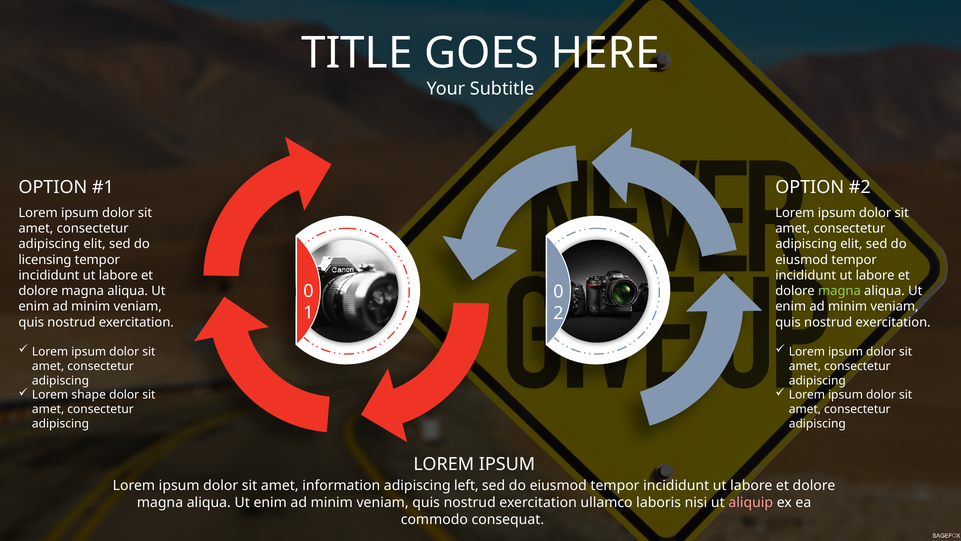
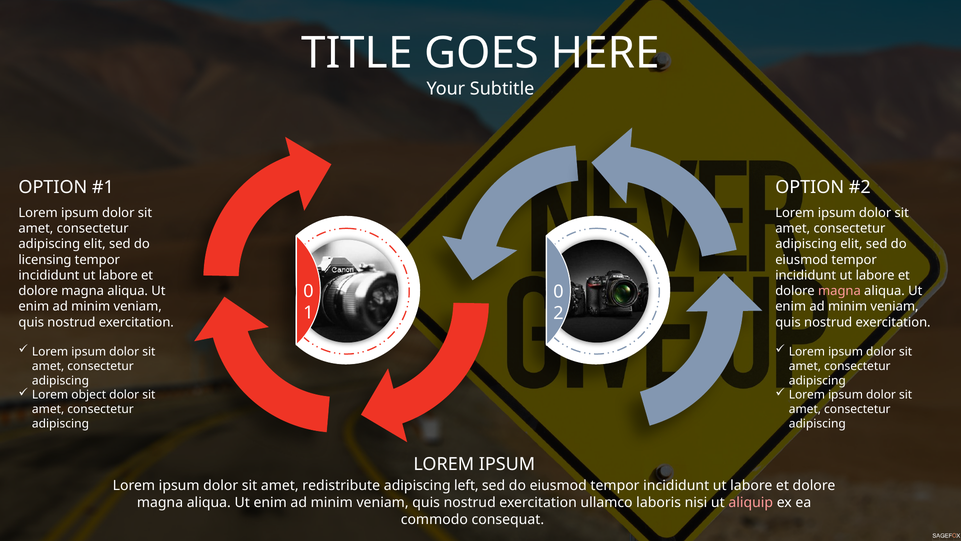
magna at (839, 291) colour: light green -> pink
shape: shape -> object
information: information -> redistribute
